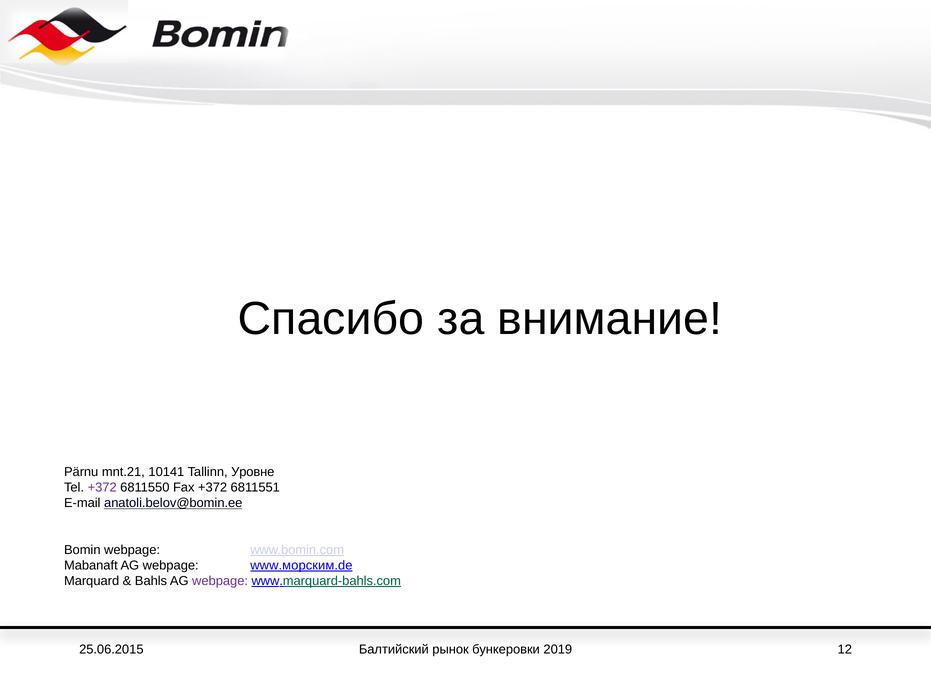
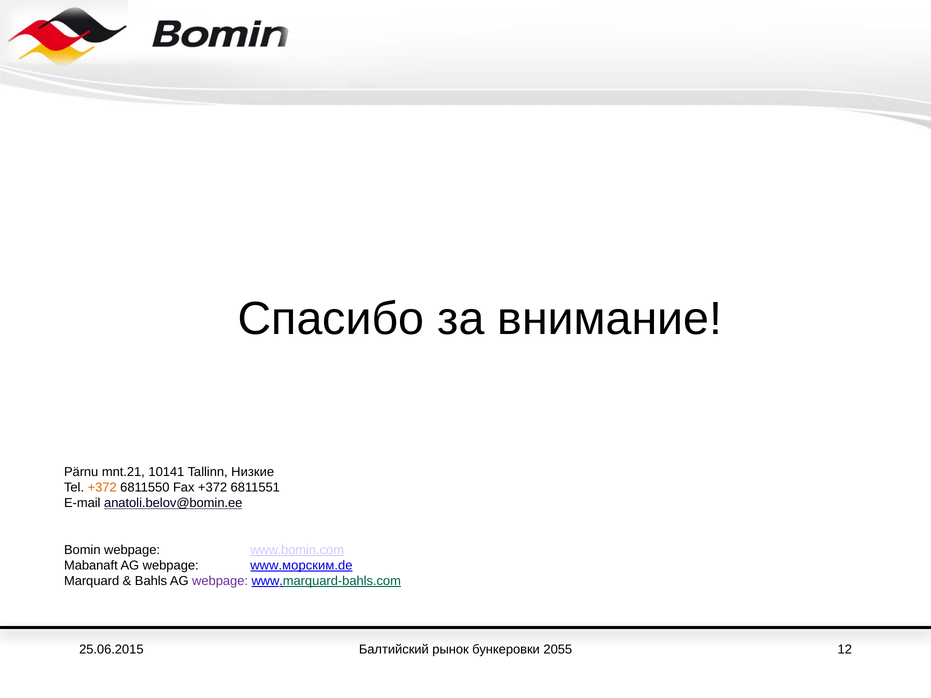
Уровне: Уровне -> Низкие
+372 at (102, 488) colour: purple -> orange
2019: 2019 -> 2055
